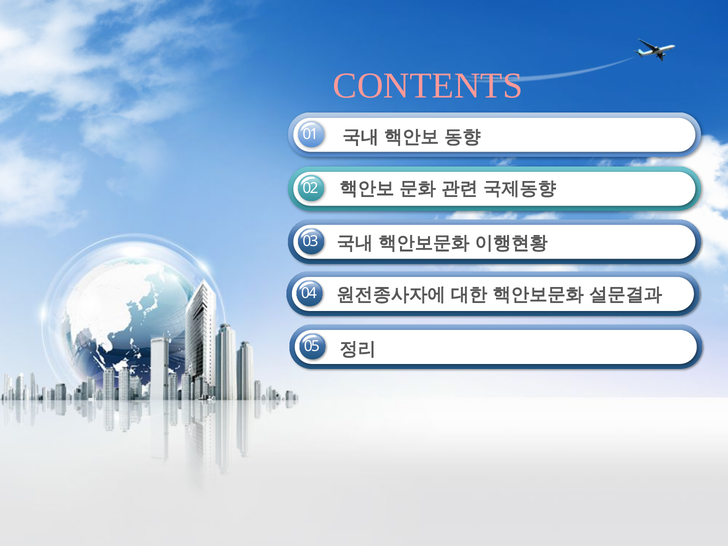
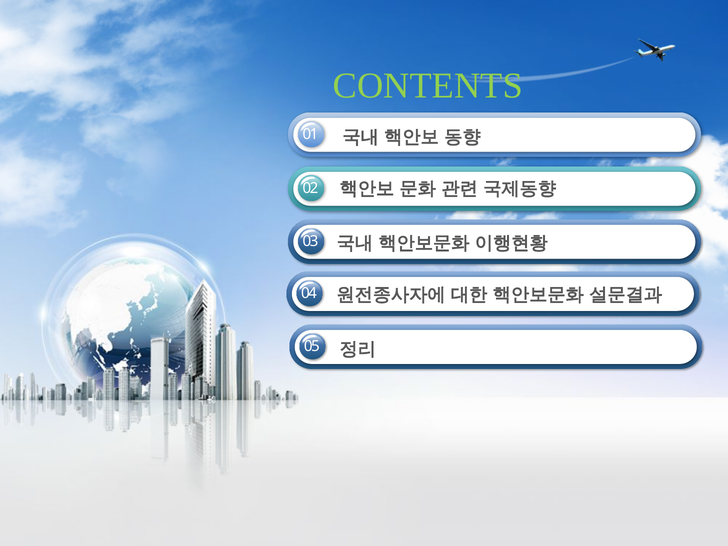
CONTENTS colour: pink -> light green
